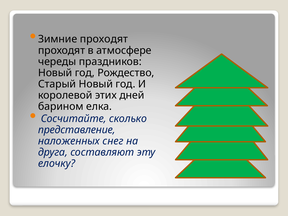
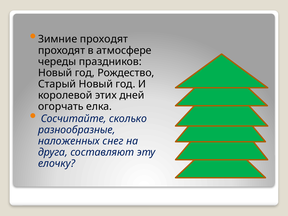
барином: барином -> огорчать
представление: представление -> разнообразные
